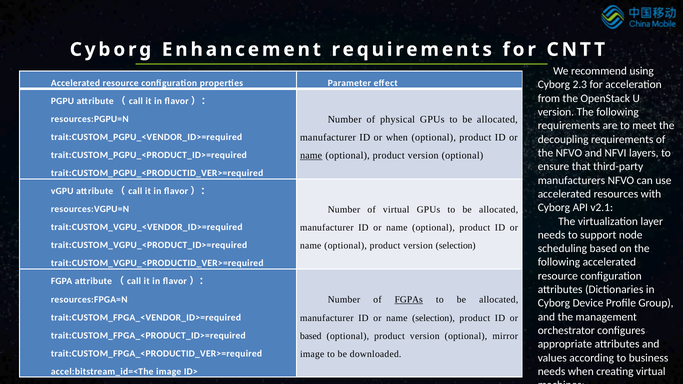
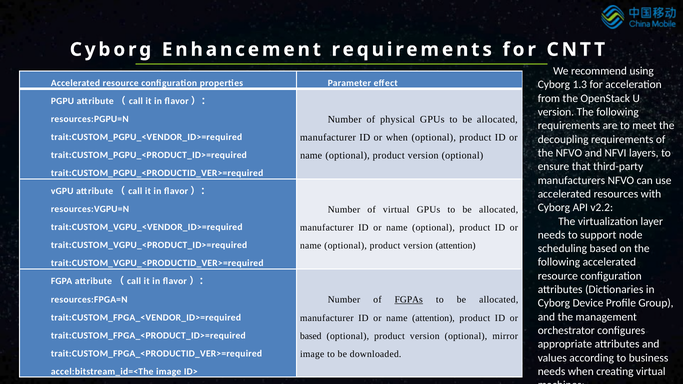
2.3: 2.3 -> 1.3
name at (311, 156) underline: present -> none
v2.1: v2.1 -> v2.2
version selection: selection -> attention
name selection: selection -> attention
